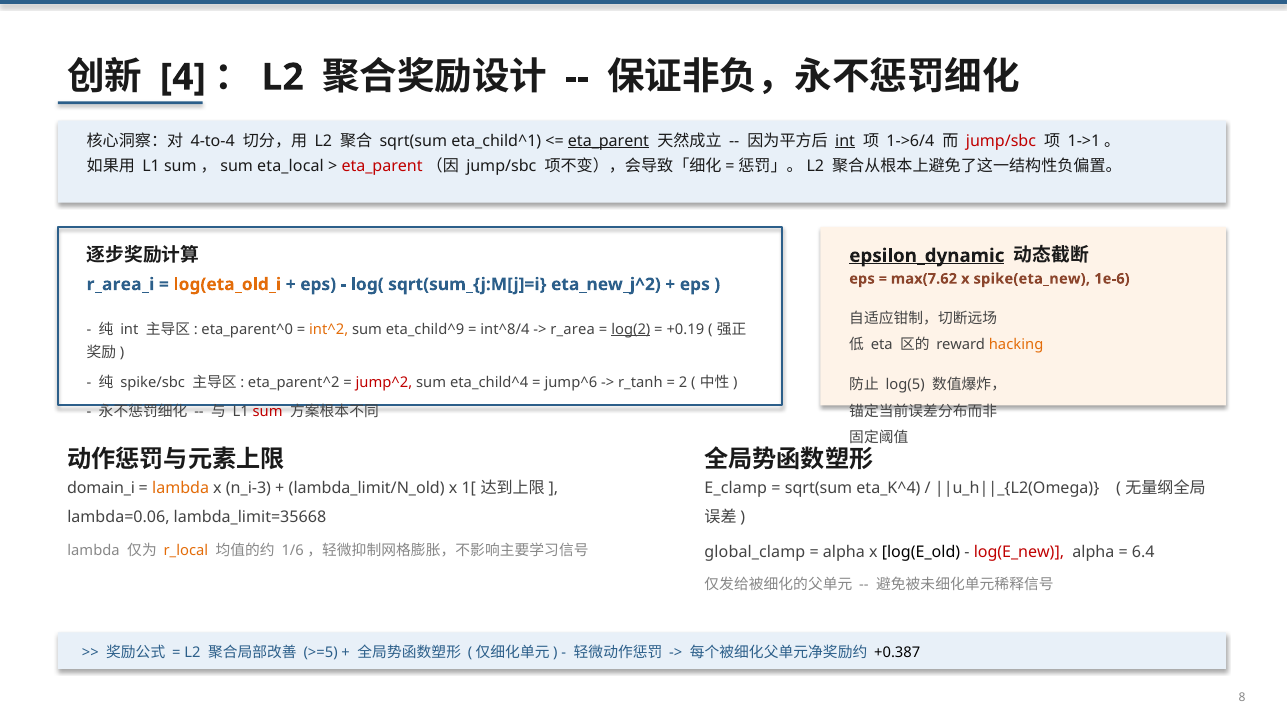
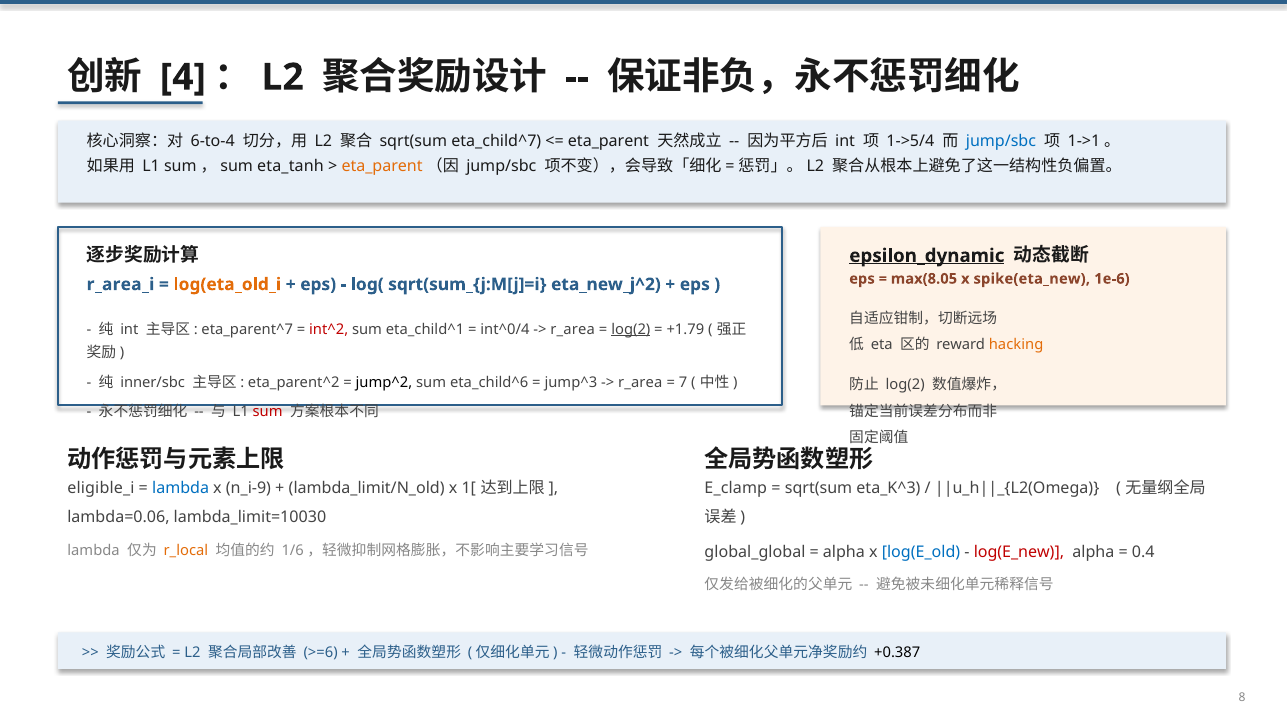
4-to-4: 4-to-4 -> 6-to-4
eta_child^1: eta_child^1 -> eta_child^7
eta_parent at (608, 141) underline: present -> none
int at (845, 141) underline: present -> none
1->6/4: 1->6/4 -> 1->5/4
jump/sbc at (1001, 141) colour: red -> blue
eta_local: eta_local -> eta_tanh
eta_parent at (382, 166) colour: red -> orange
max(7.62: max(7.62 -> max(8.05
eta_parent^0: eta_parent^0 -> eta_parent^7
int^2 colour: orange -> red
eta_child^9: eta_child^9 -> eta_child^1
int^8/4: int^8/4 -> int^0/4
+0.19: +0.19 -> +1.79
spike/sbc: spike/sbc -> inner/sbc
jump^2 colour: red -> black
eta_child^4: eta_child^4 -> eta_child^6
jump^6: jump^6 -> jump^3
r_tanh at (640, 382): r_tanh -> r_area
2: 2 -> 7
log(5 at (905, 385): log(5 -> log(2
domain_i: domain_i -> eligible_i
lambda at (181, 489) colour: orange -> blue
n_i-3: n_i-3 -> n_i-9
eta_K^4: eta_K^4 -> eta_K^3
lambda_limit=35668: lambda_limit=35668 -> lambda_limit=10030
global_clamp: global_clamp -> global_global
log(E_old colour: black -> blue
6.4: 6.4 -> 0.4
>=5: >=5 -> >=6
